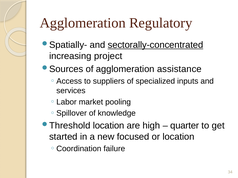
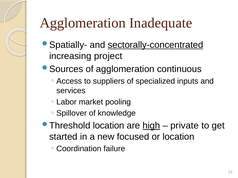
Regulatory: Regulatory -> Inadequate
assistance: assistance -> continuous
high underline: none -> present
quarter: quarter -> private
